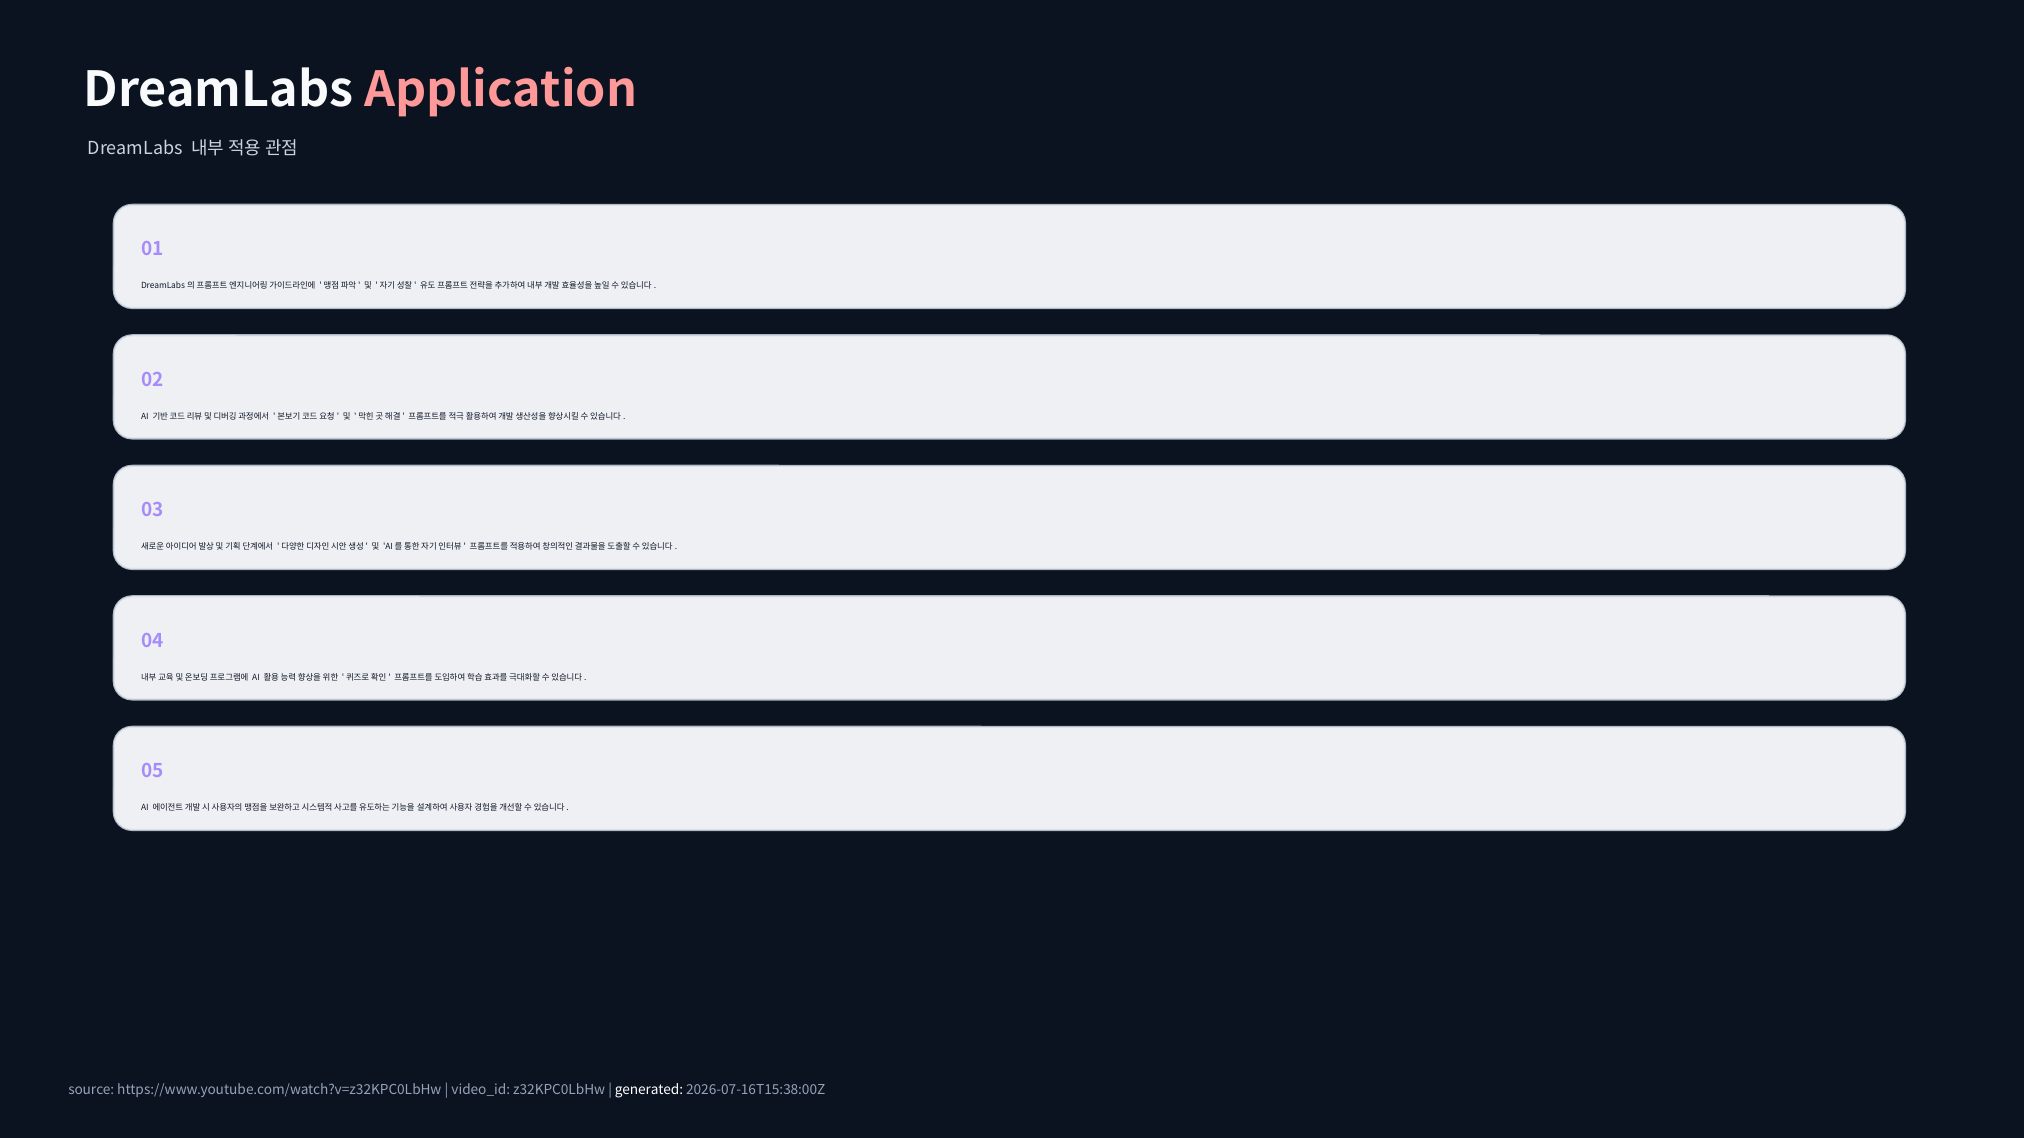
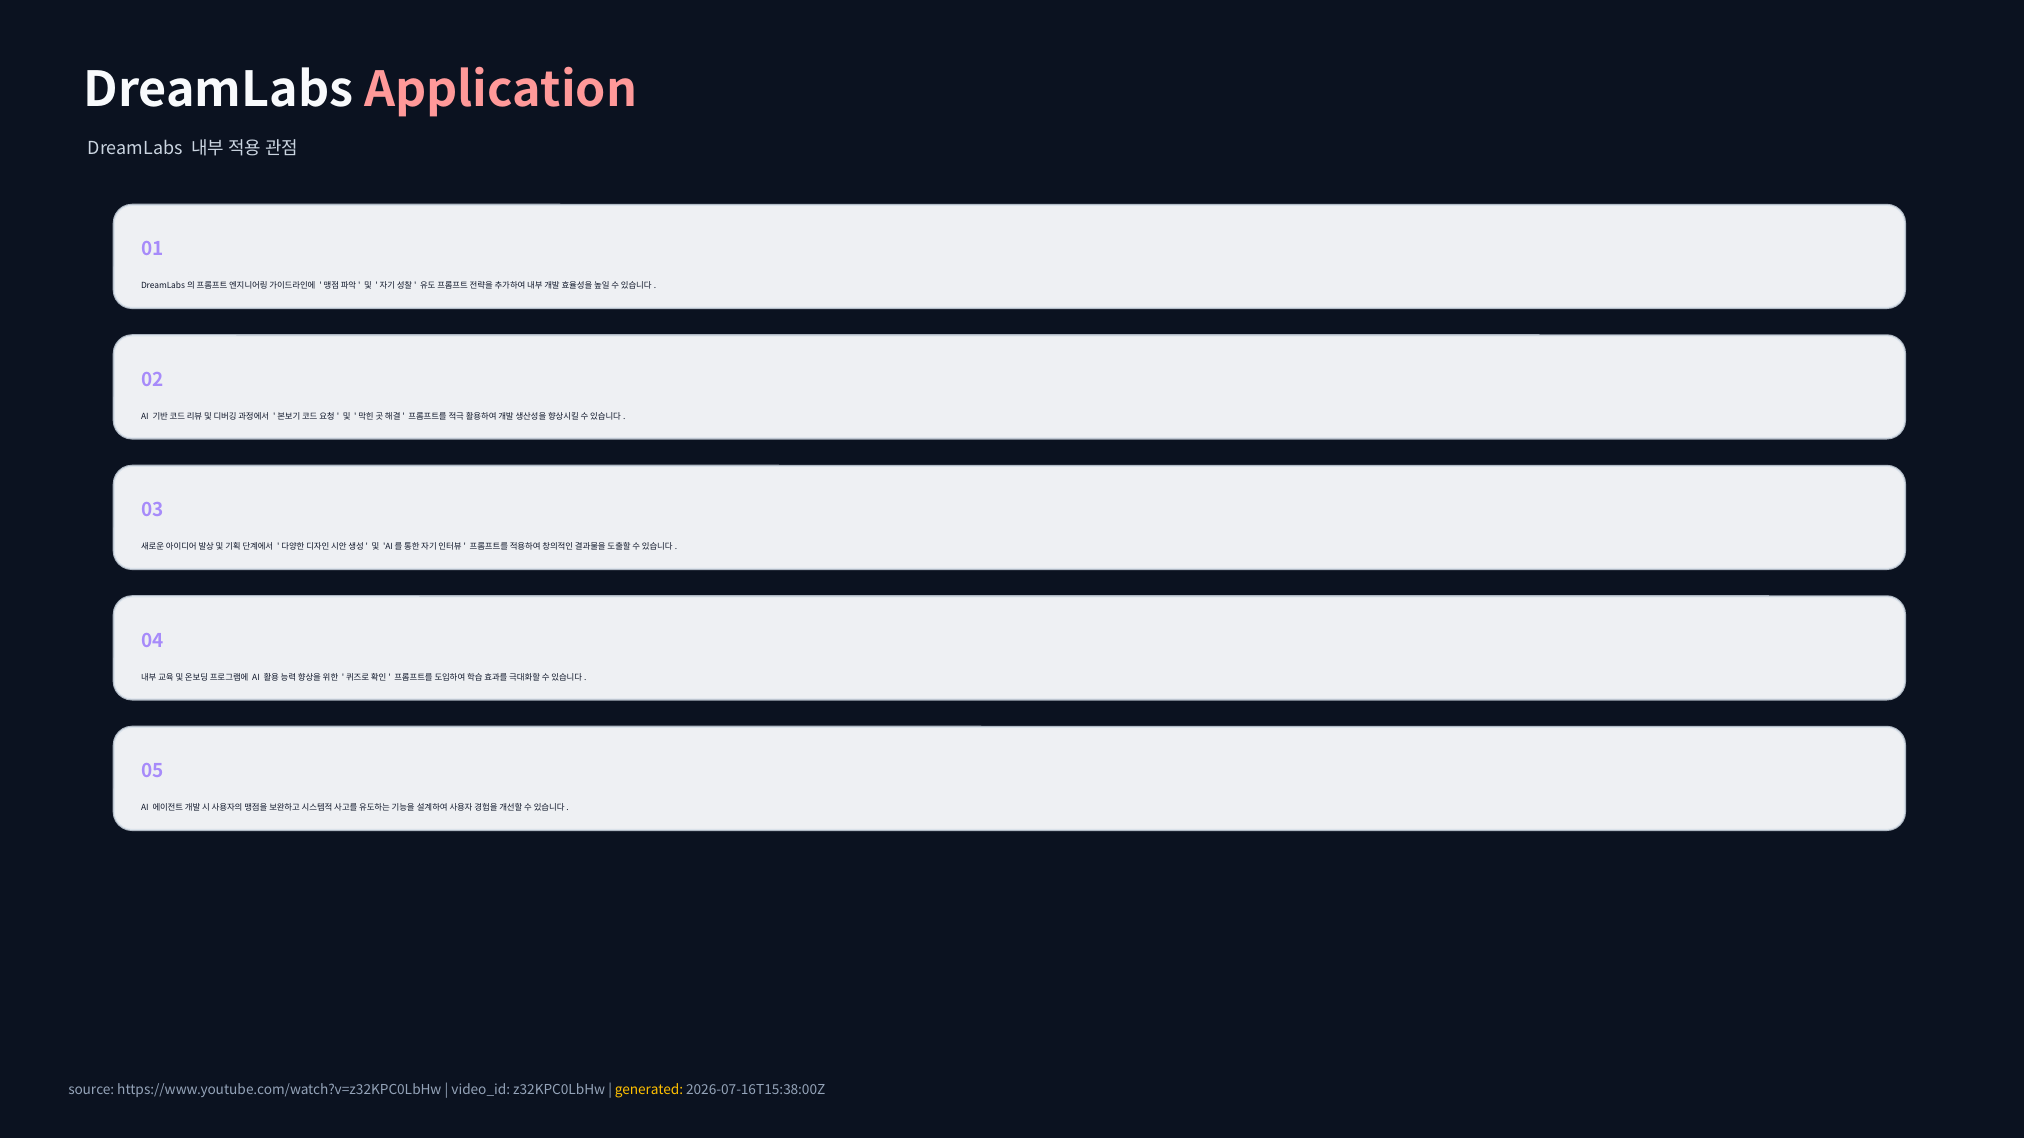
generated colour: white -> yellow
